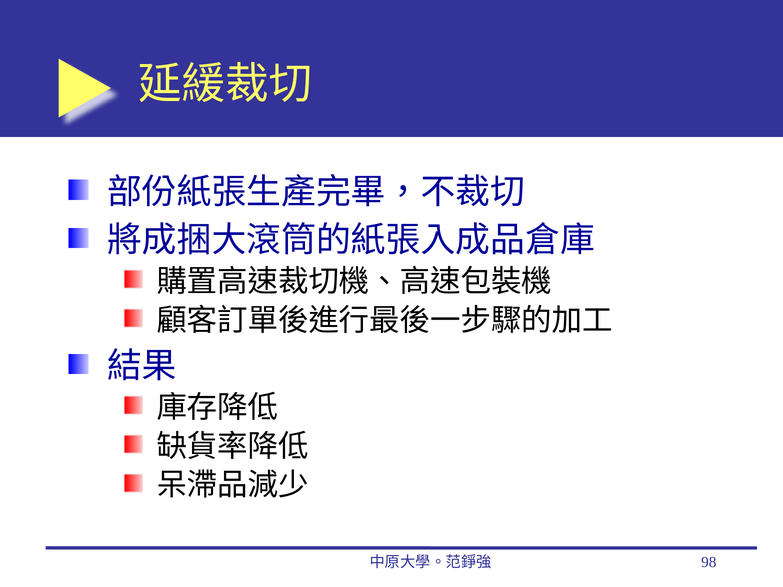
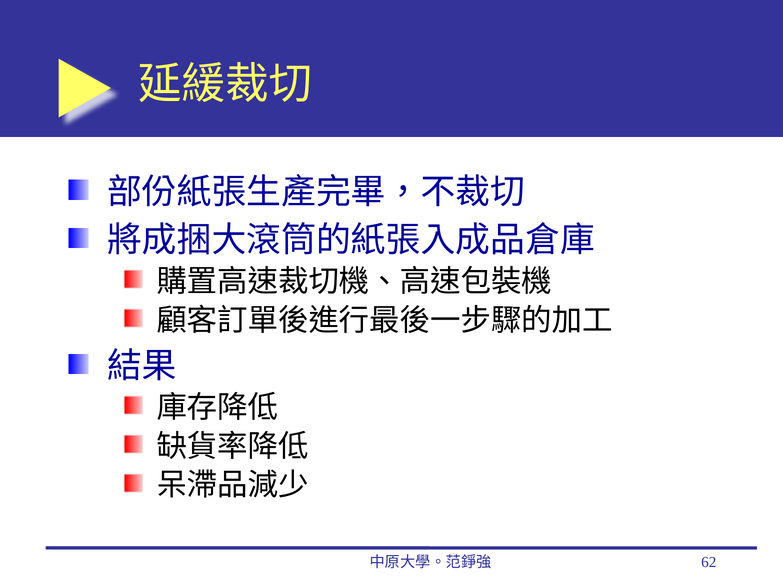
98: 98 -> 62
